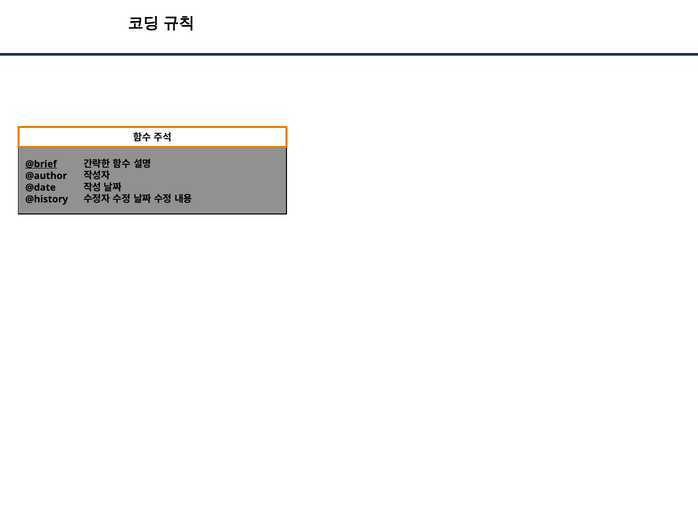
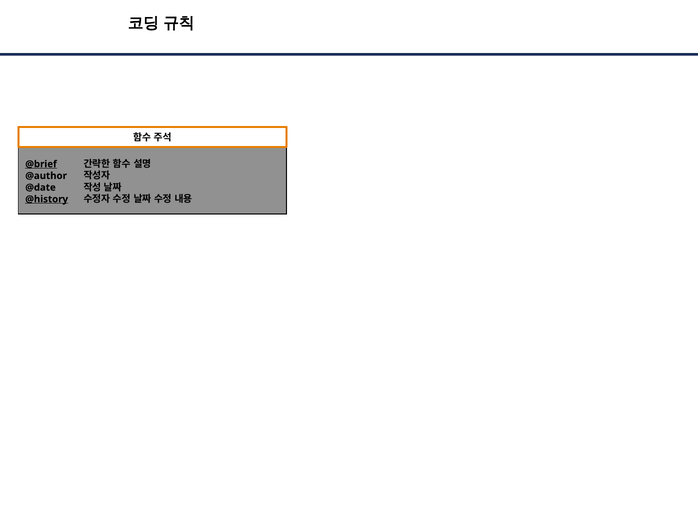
@history underline: none -> present
